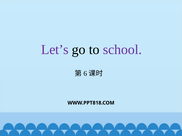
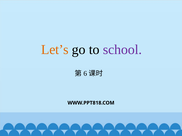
Let’s colour: purple -> orange
